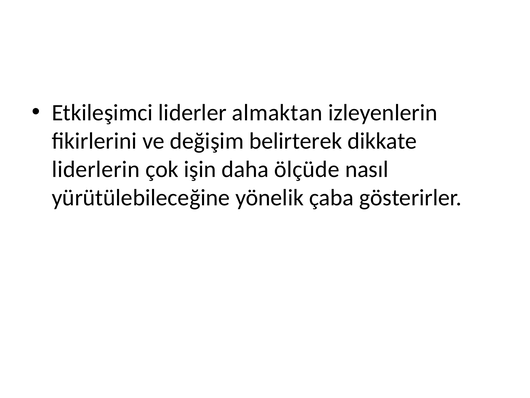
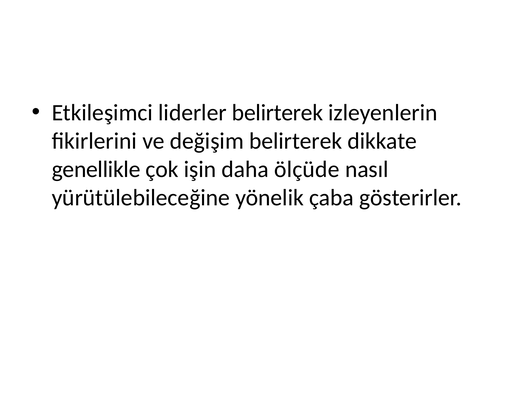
liderler almaktan: almaktan -> belirterek
liderlerin: liderlerin -> genellikle
